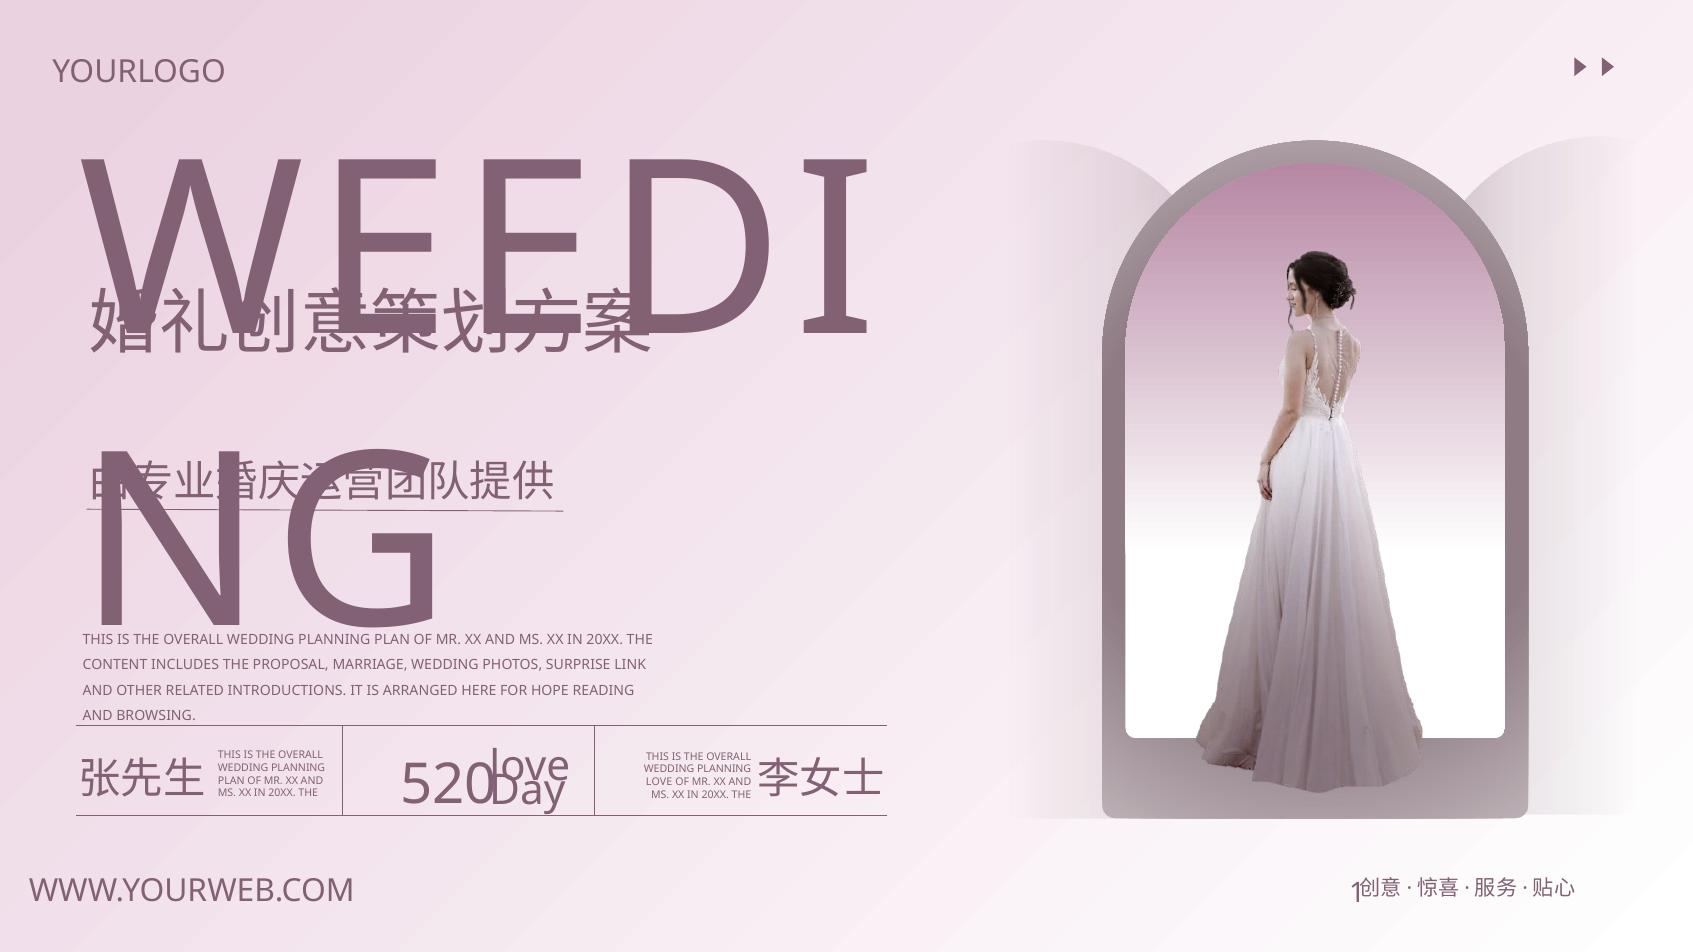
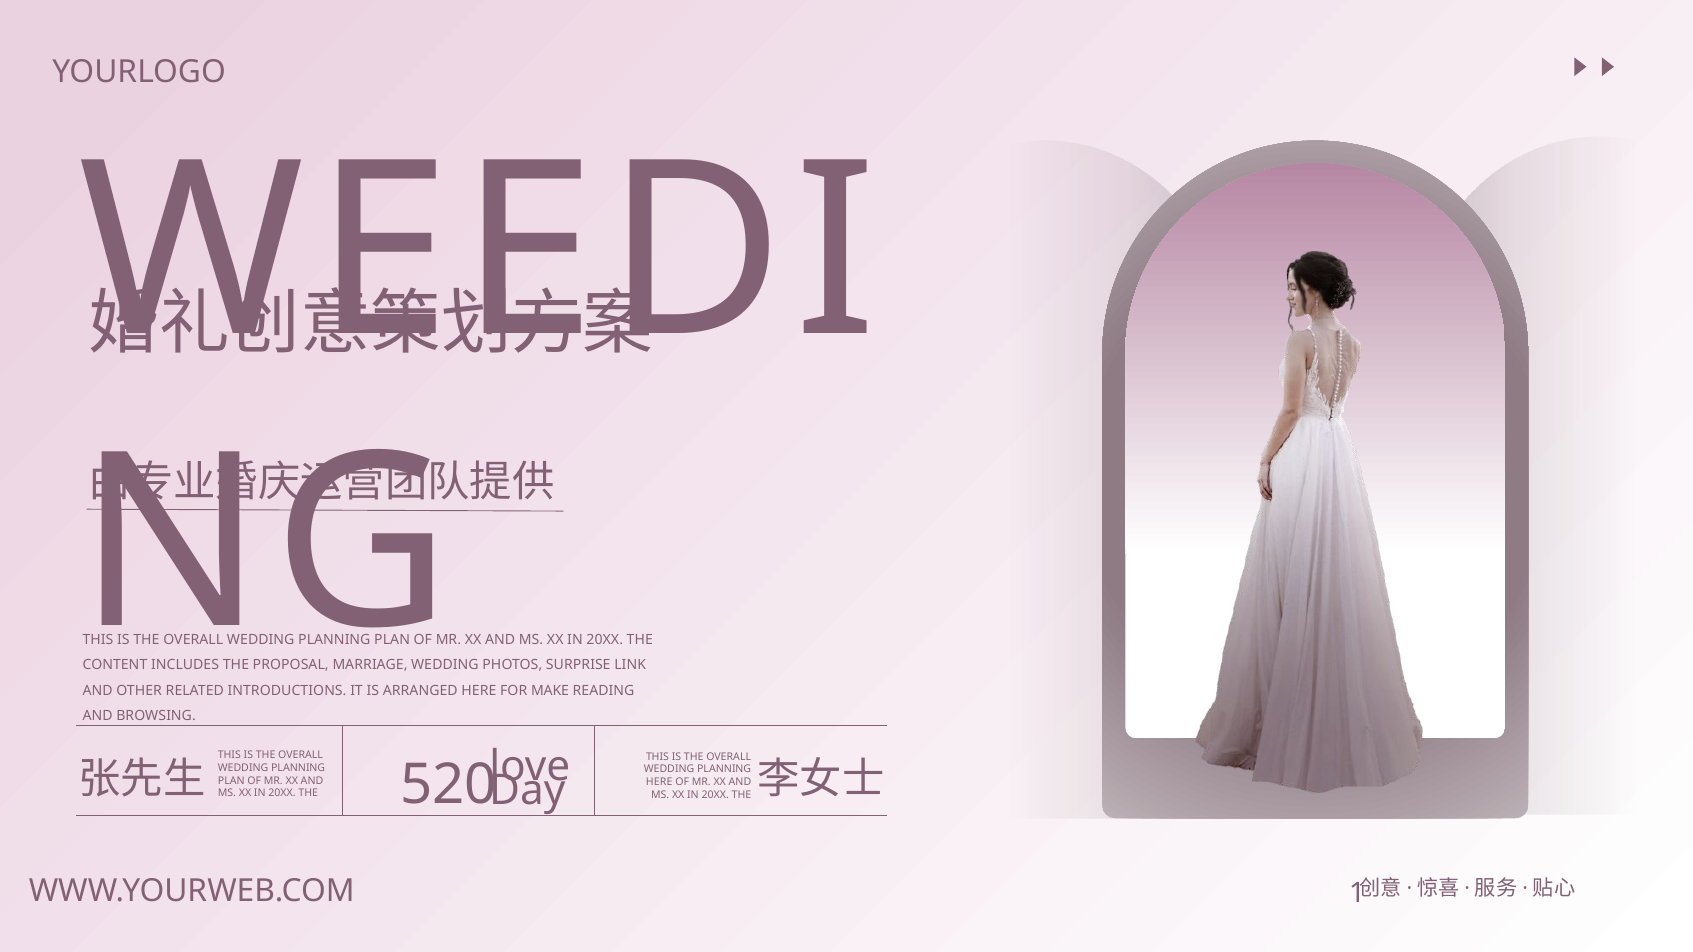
HOPE: HOPE -> MAKE
LOVE at (659, 782): LOVE -> HERE
